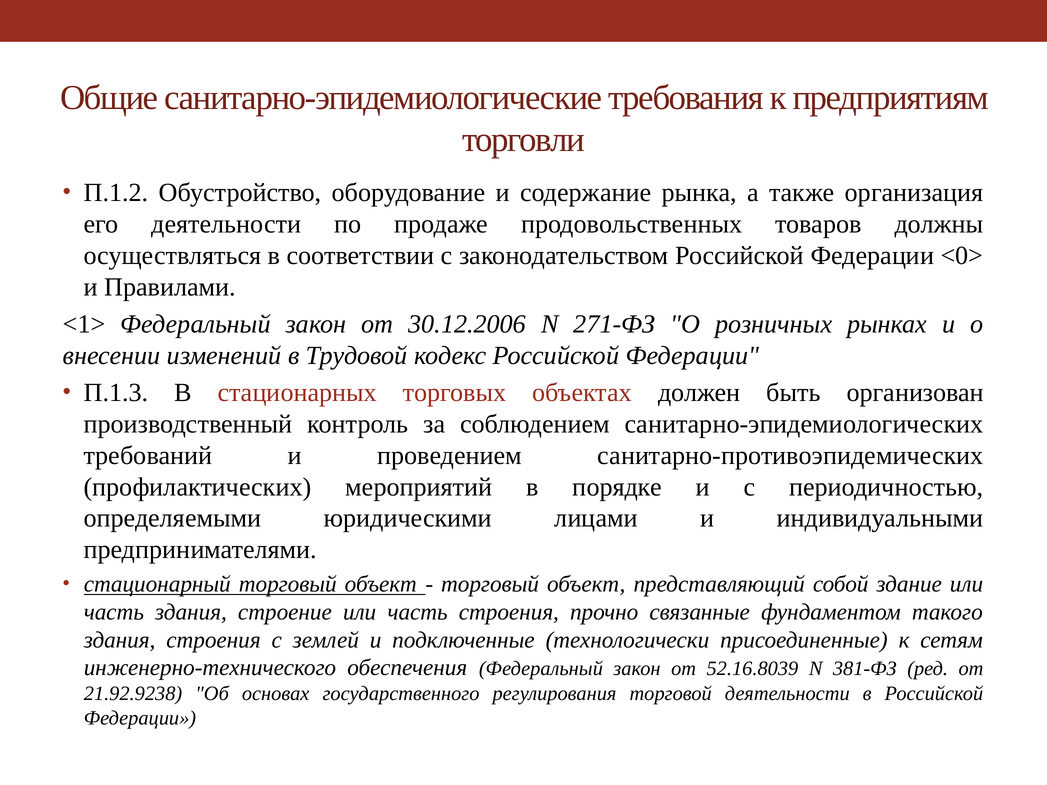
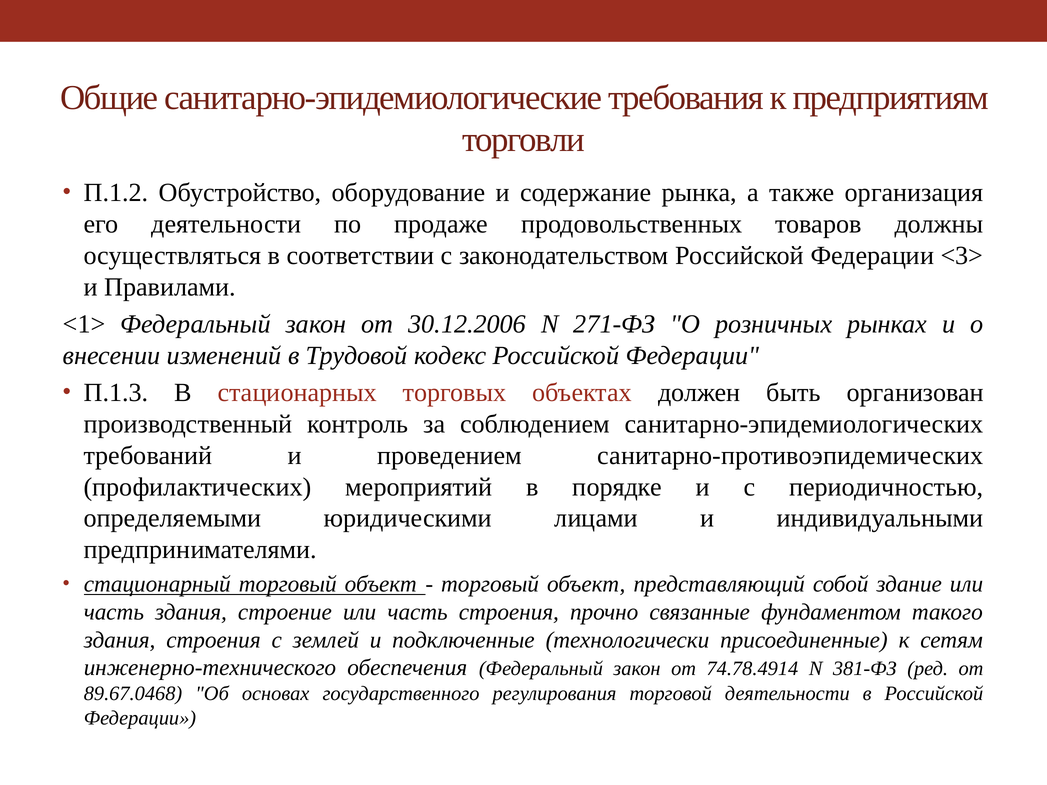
<0>: <0> -> <3>
52.16.8039: 52.16.8039 -> 74.78.4914
21.92.9238: 21.92.9238 -> 89.67.0468
